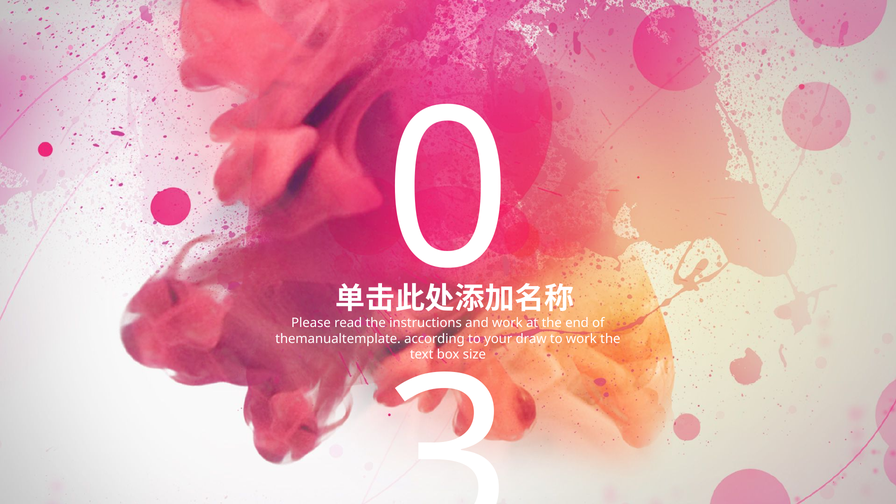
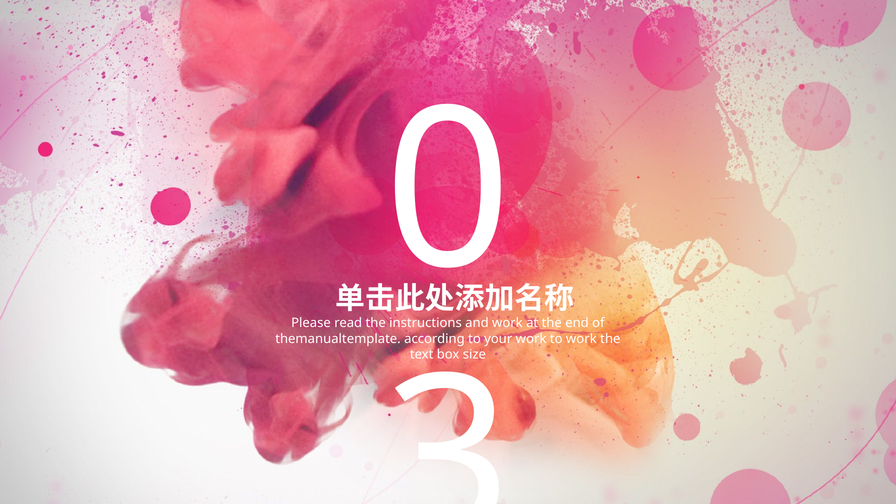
draw at (531, 339): draw -> work
